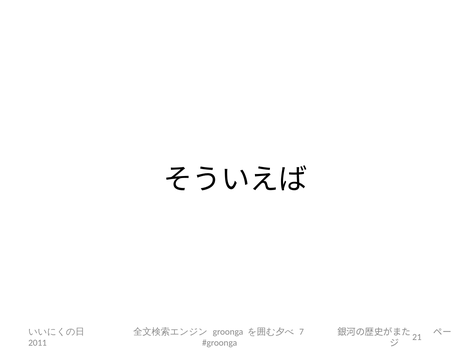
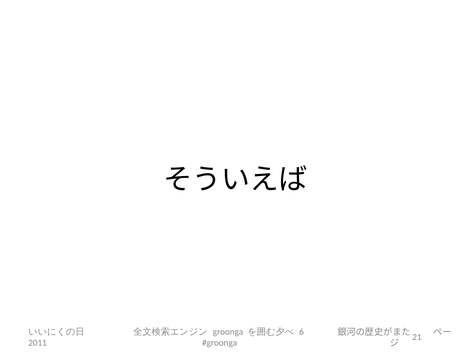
7: 7 -> 6
